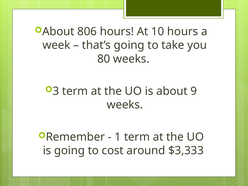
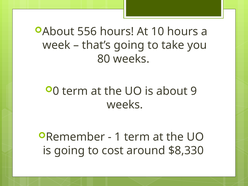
806: 806 -> 556
3: 3 -> 0
$3,333: $3,333 -> $8,330
